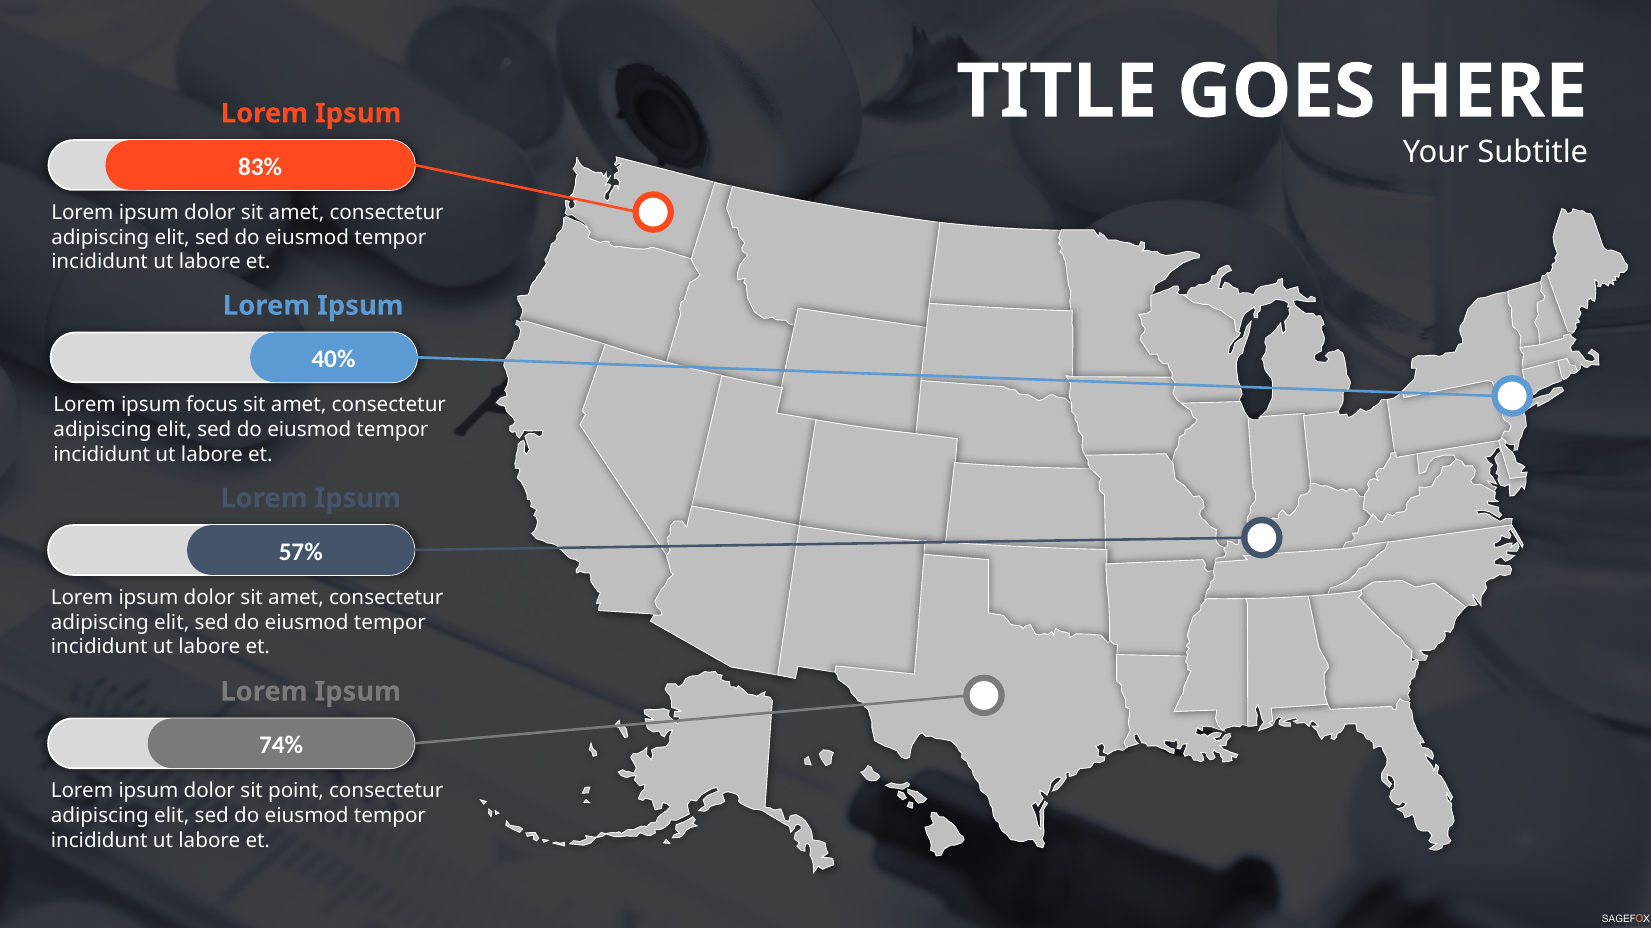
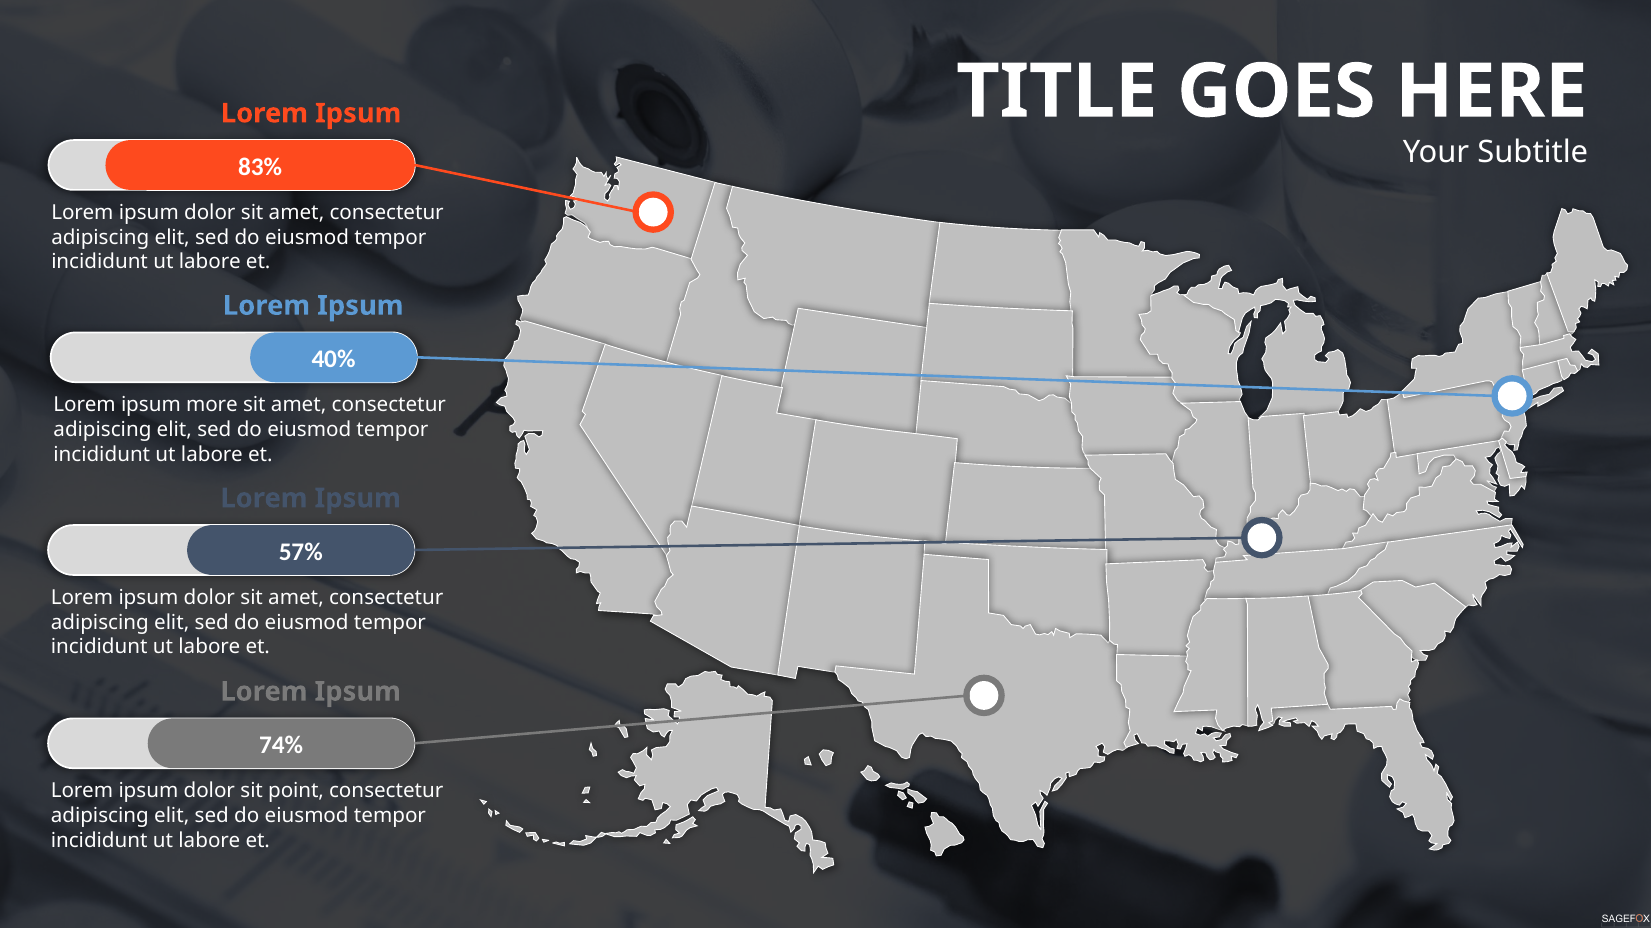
focus: focus -> more
